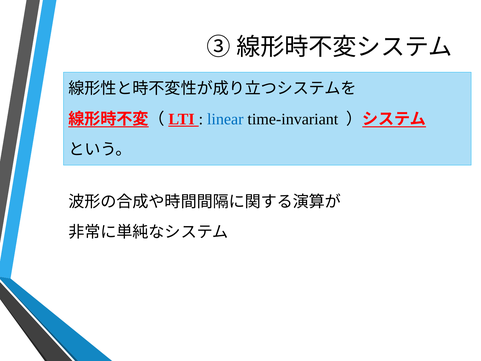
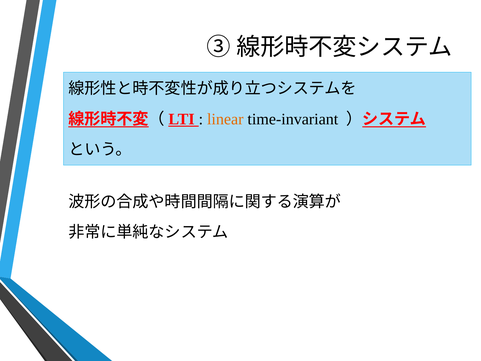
linear colour: blue -> orange
